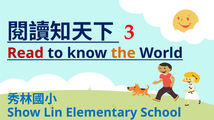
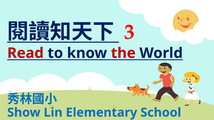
the colour: orange -> red
